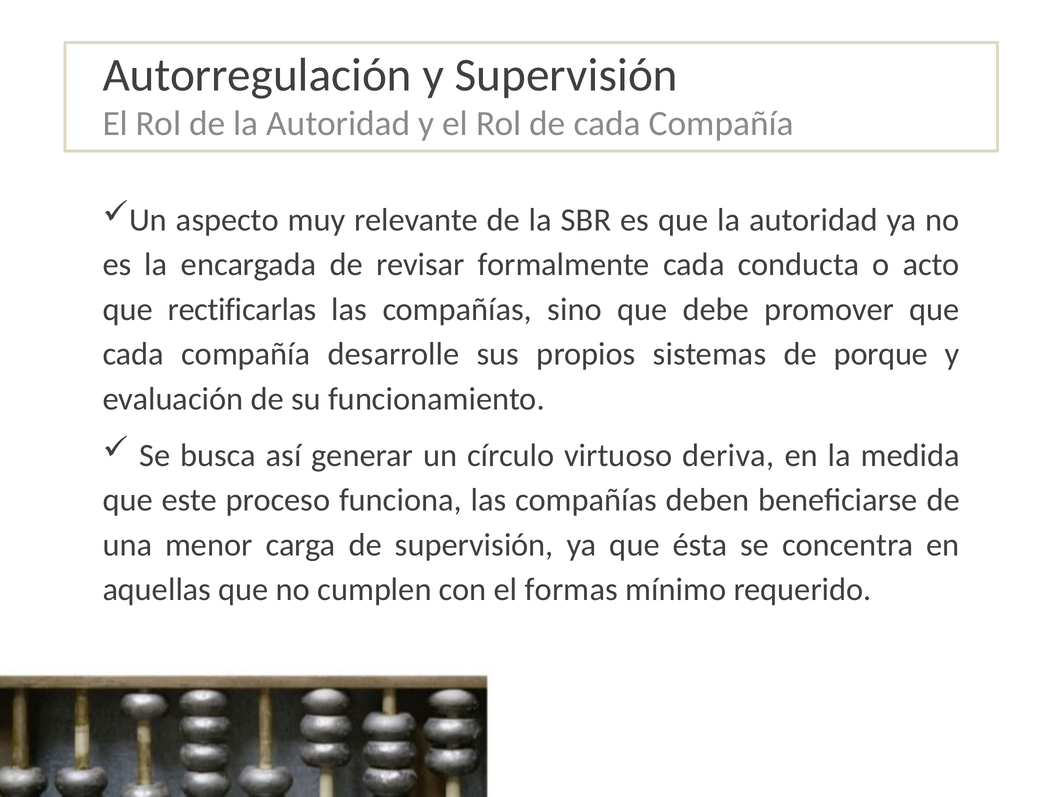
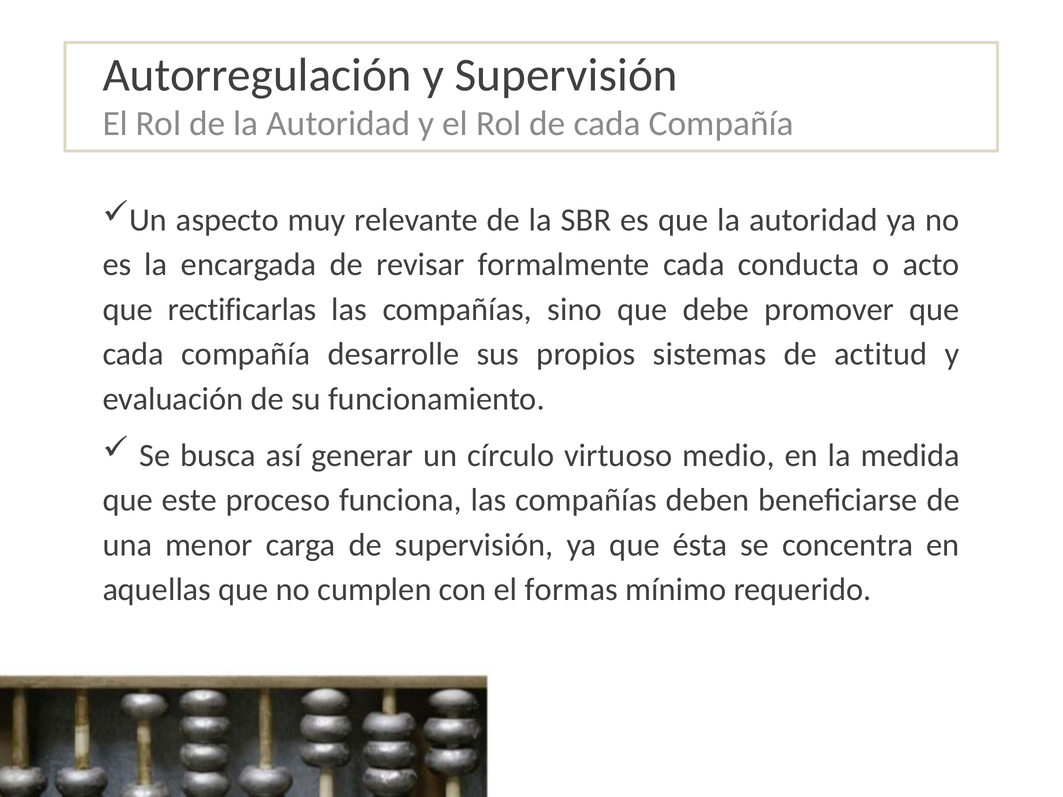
porque: porque -> actitud
deriva: deriva -> medio
